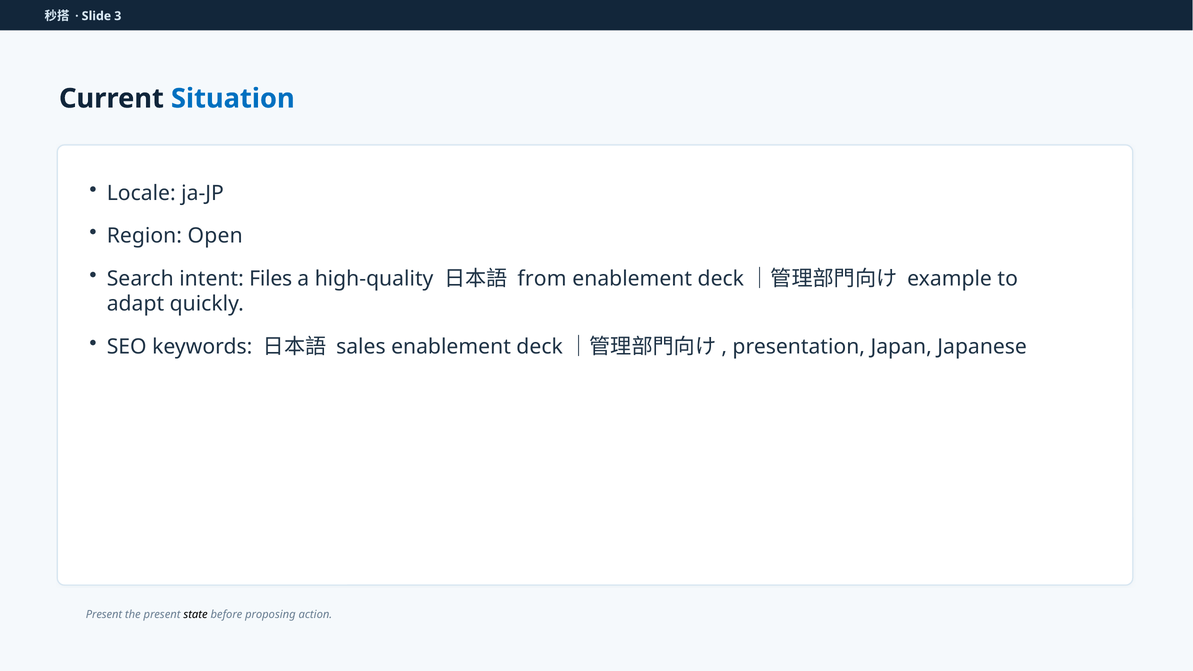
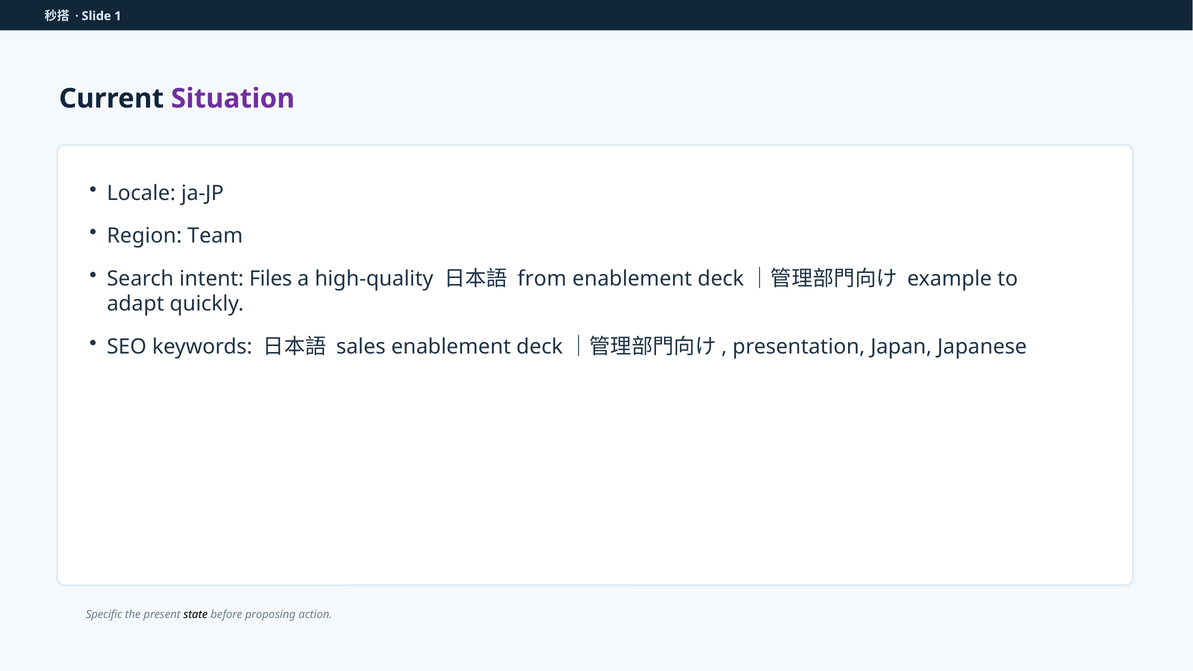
3: 3 -> 1
Situation colour: blue -> purple
Open: Open -> Team
Present at (104, 615): Present -> Specific
